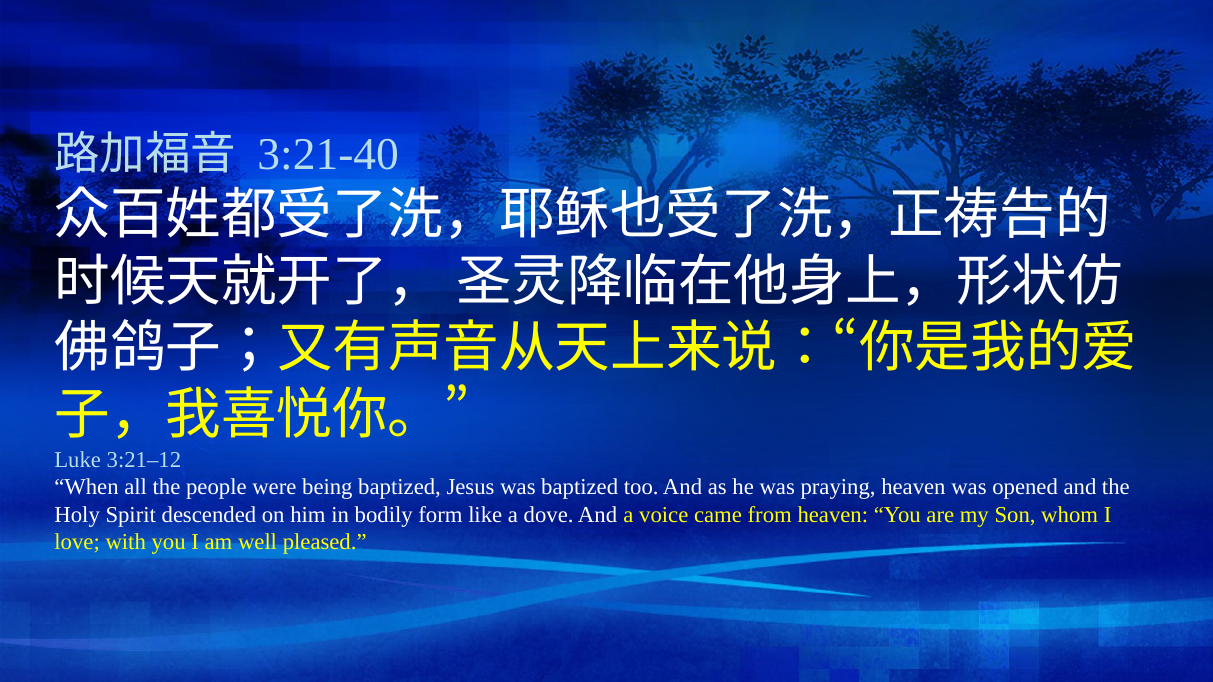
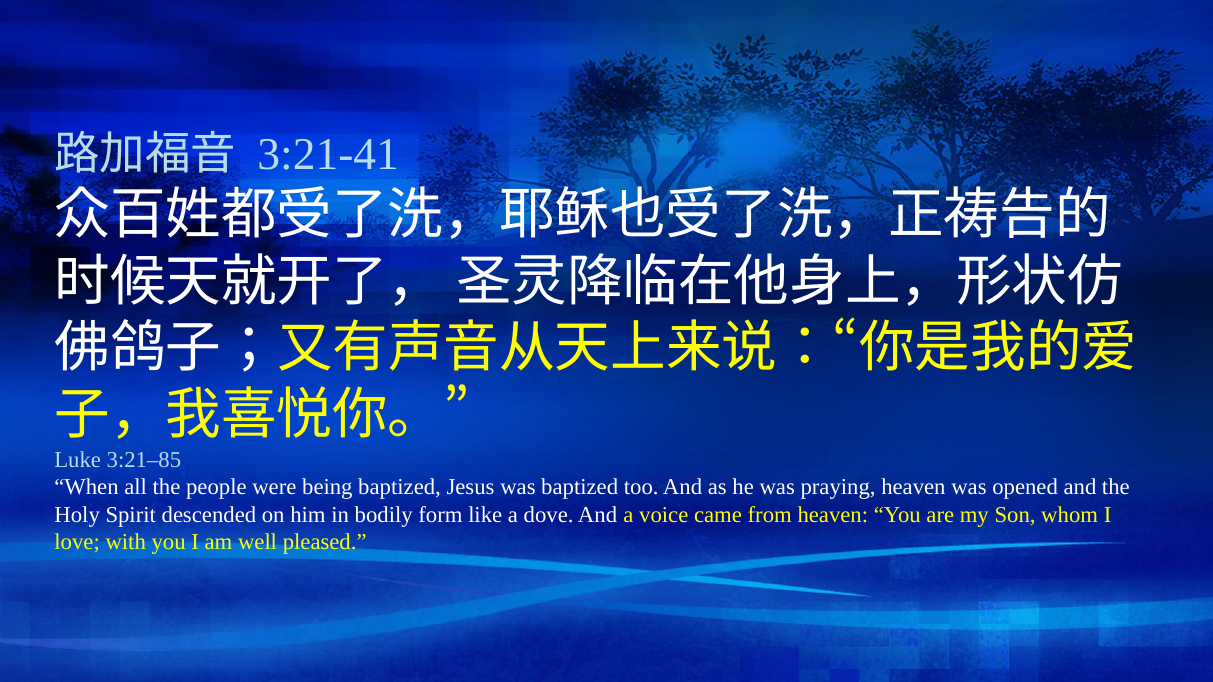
3:21-40: 3:21-40 -> 3:21-41
3:21–12: 3:21–12 -> 3:21–85
